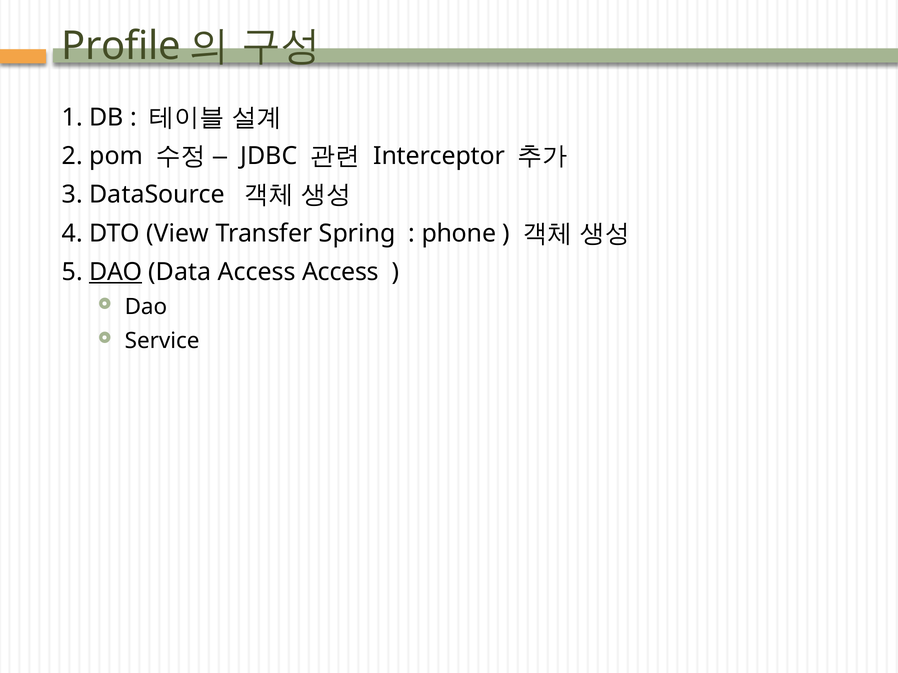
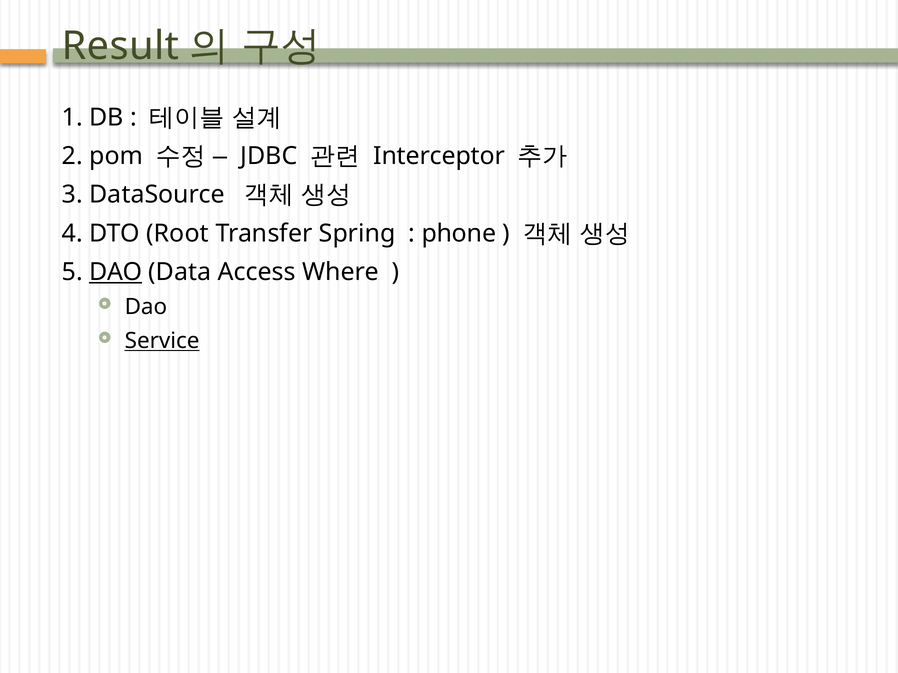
Profile: Profile -> Result
View: View -> Root
Access Access: Access -> Where
Service underline: none -> present
